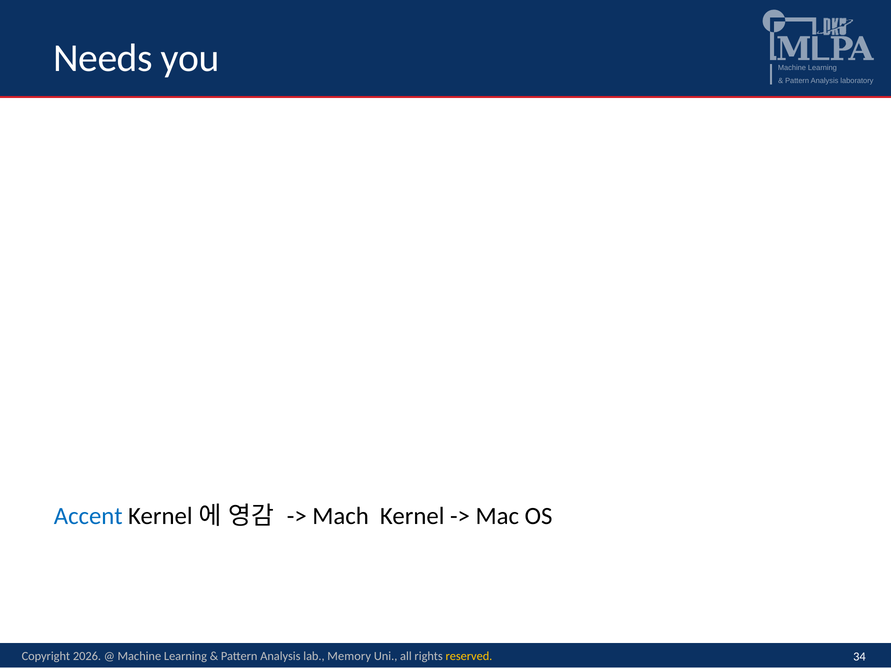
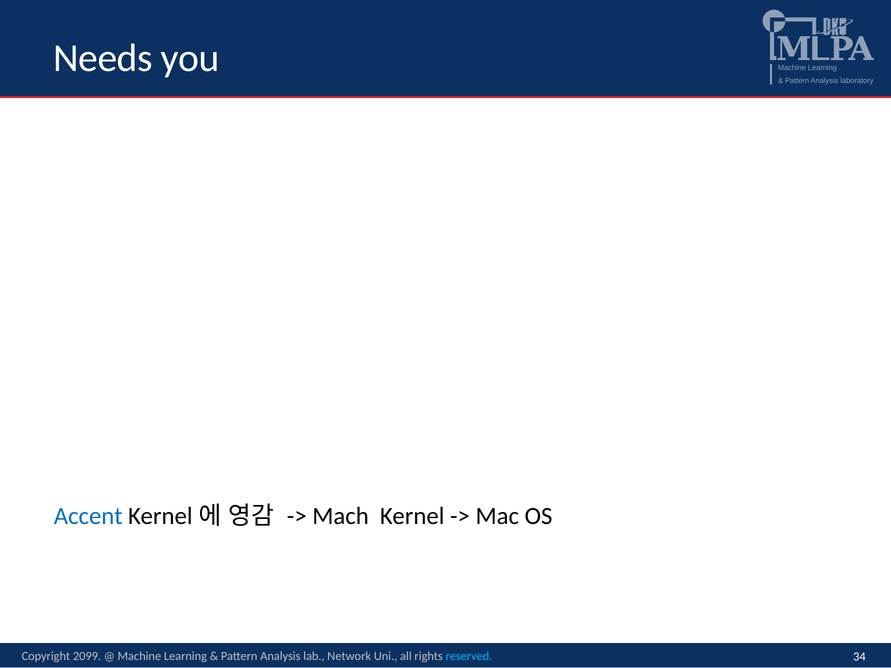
2026: 2026 -> 2099
Memory: Memory -> Network
reserved colour: yellow -> light blue
